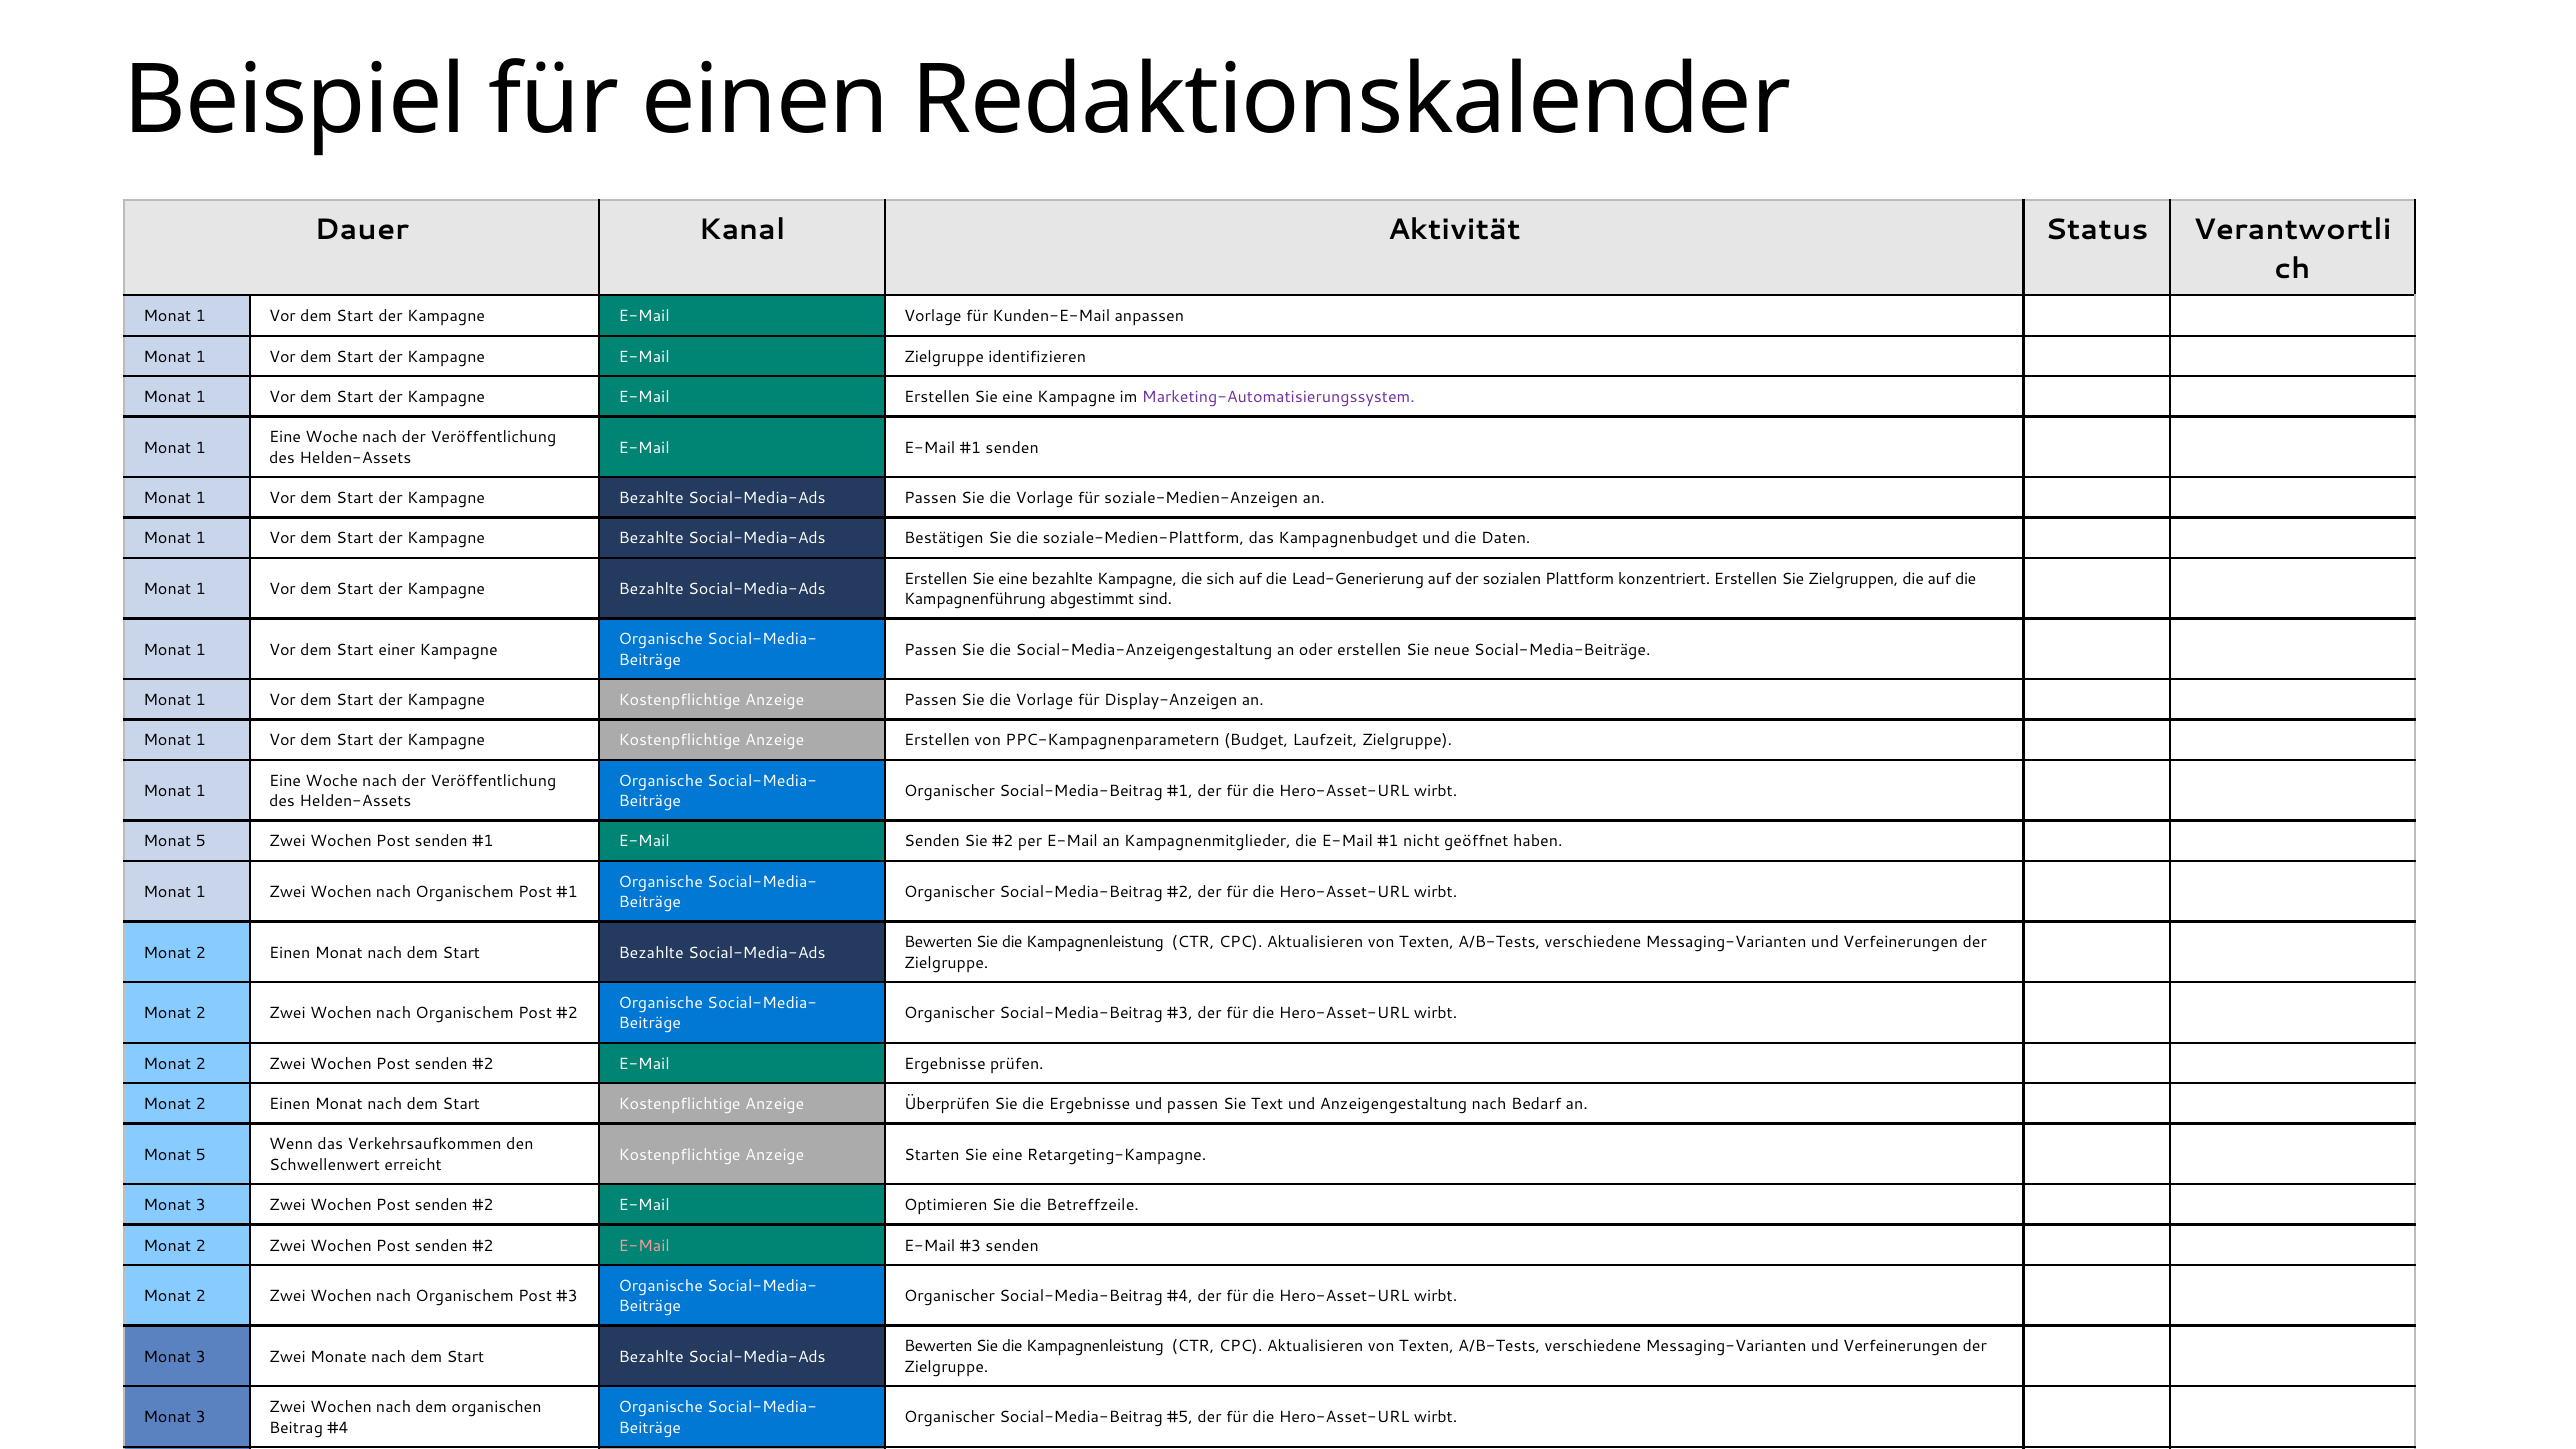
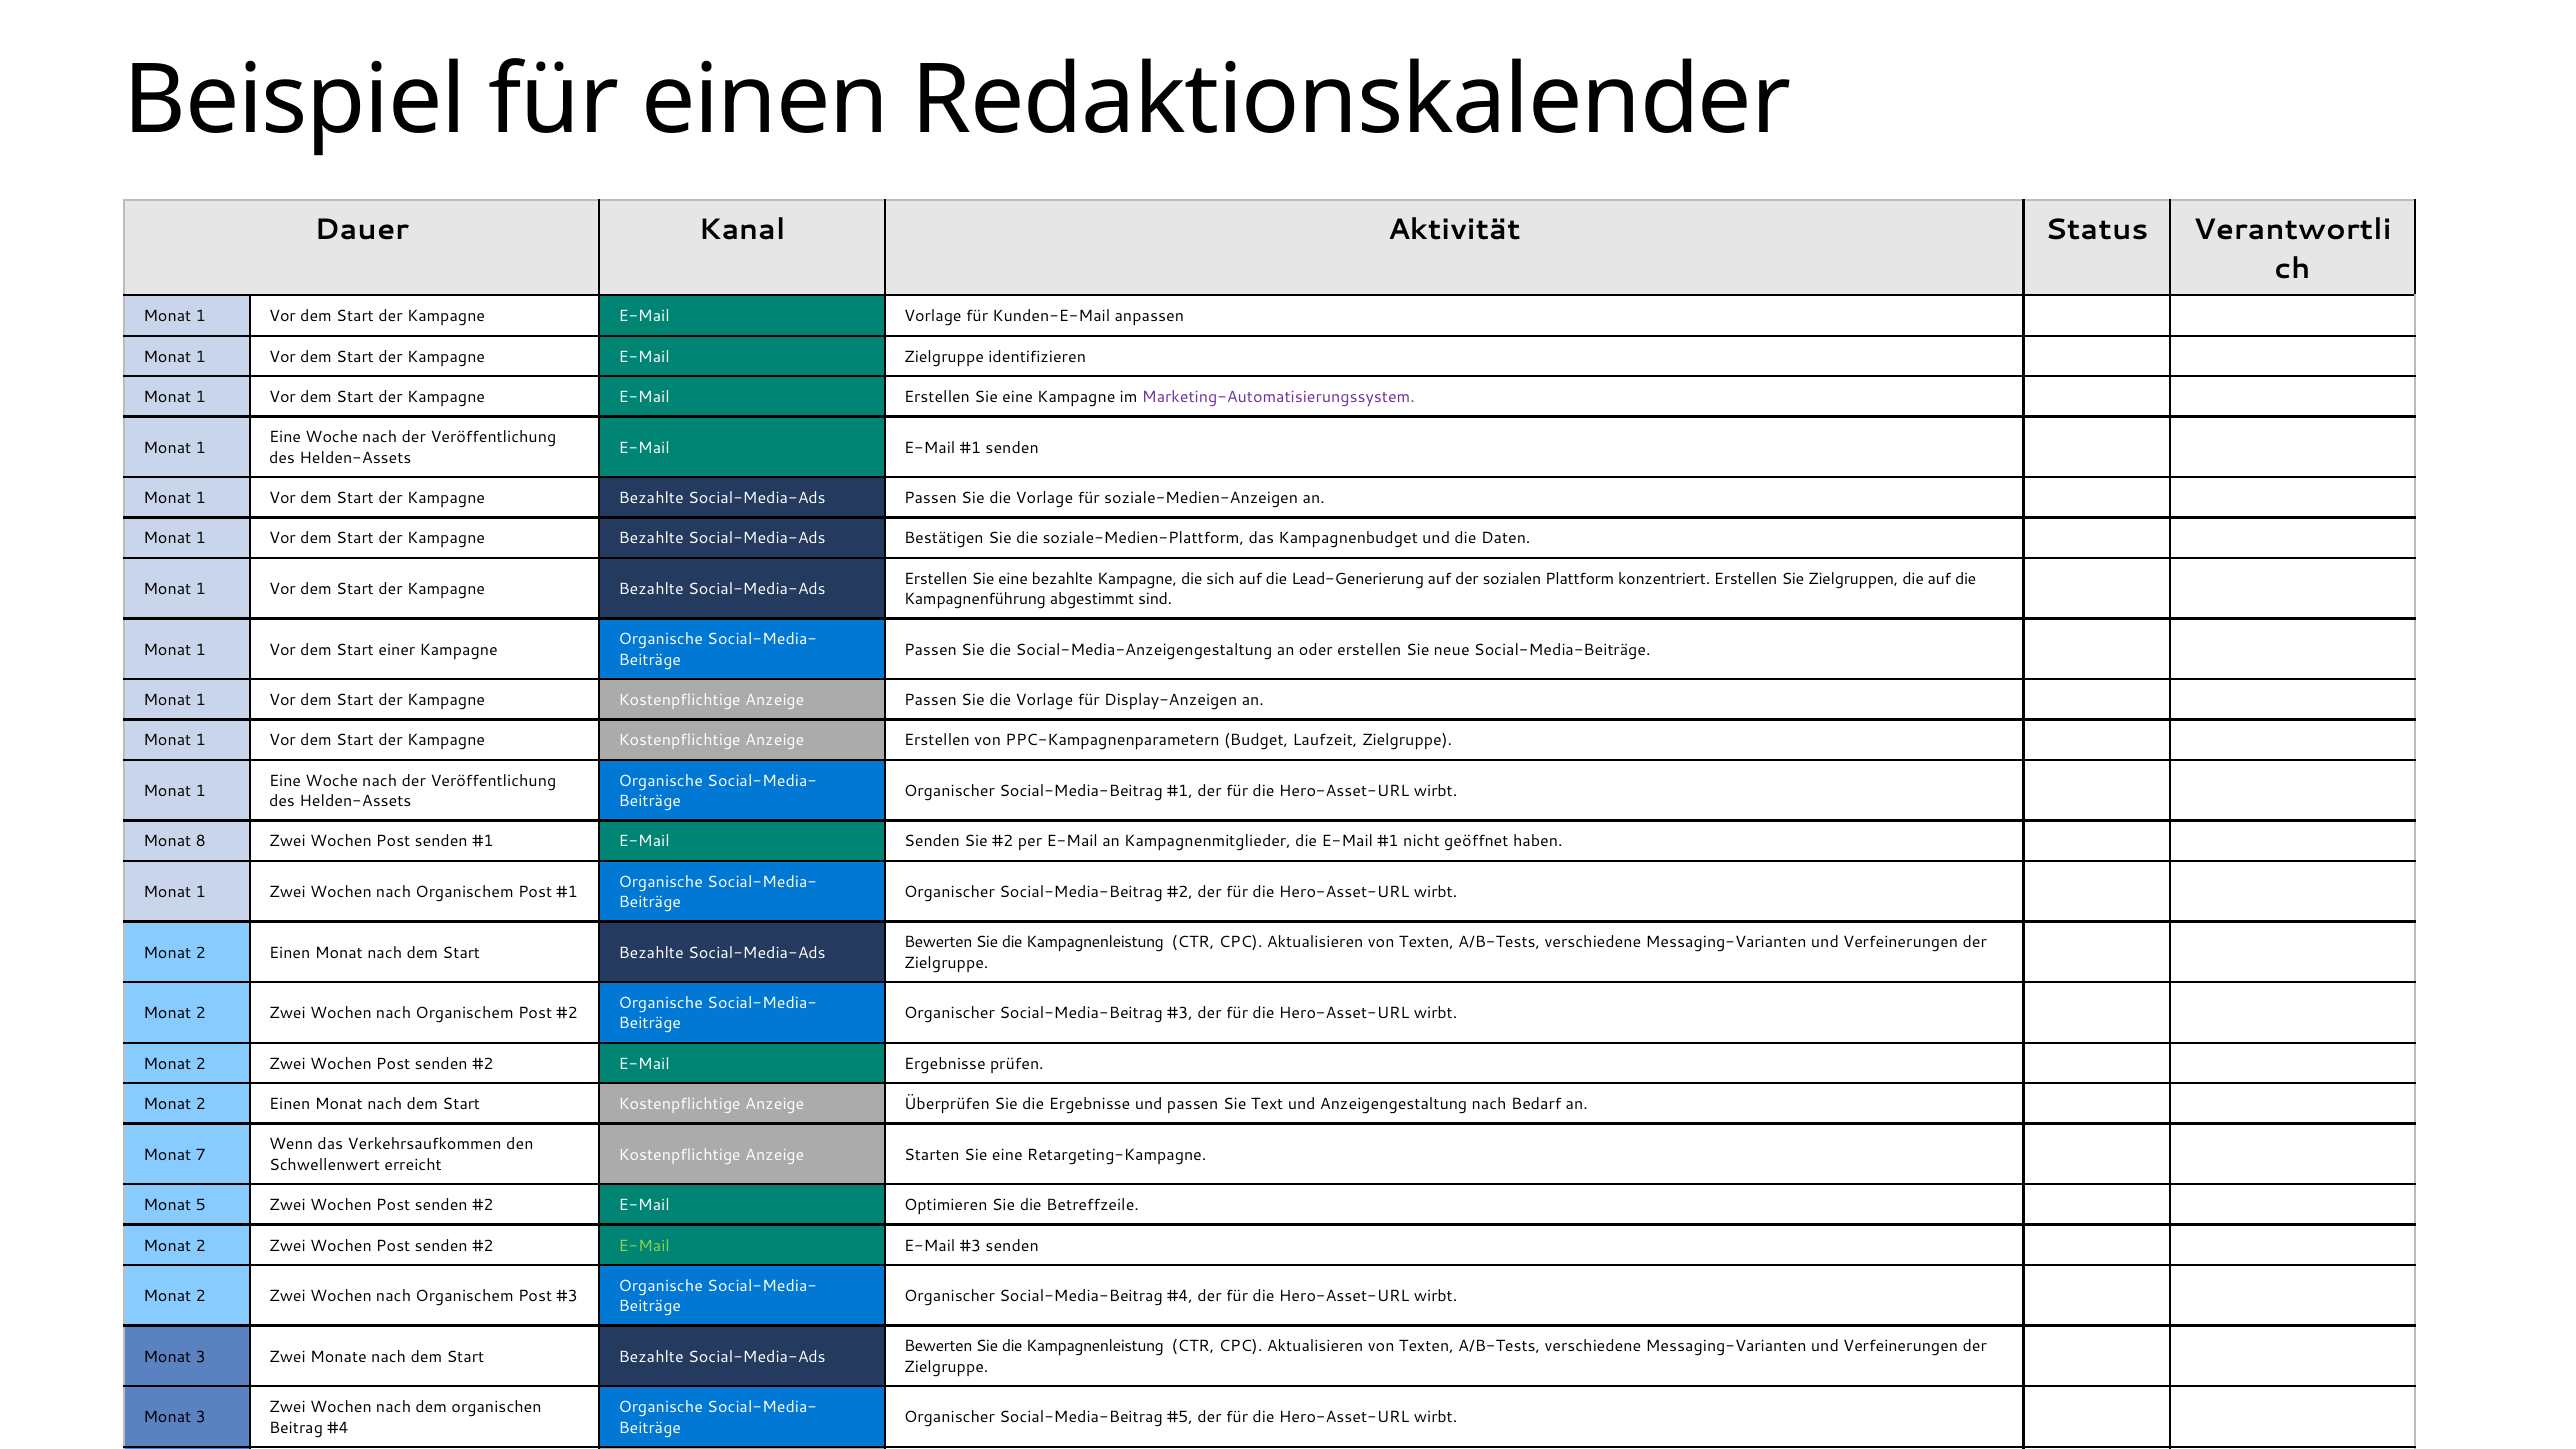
5 at (201, 842): 5 -> 8
5 at (201, 1155): 5 -> 7
3 at (201, 1205): 3 -> 5
E-Mail at (644, 1246) colour: pink -> light green
